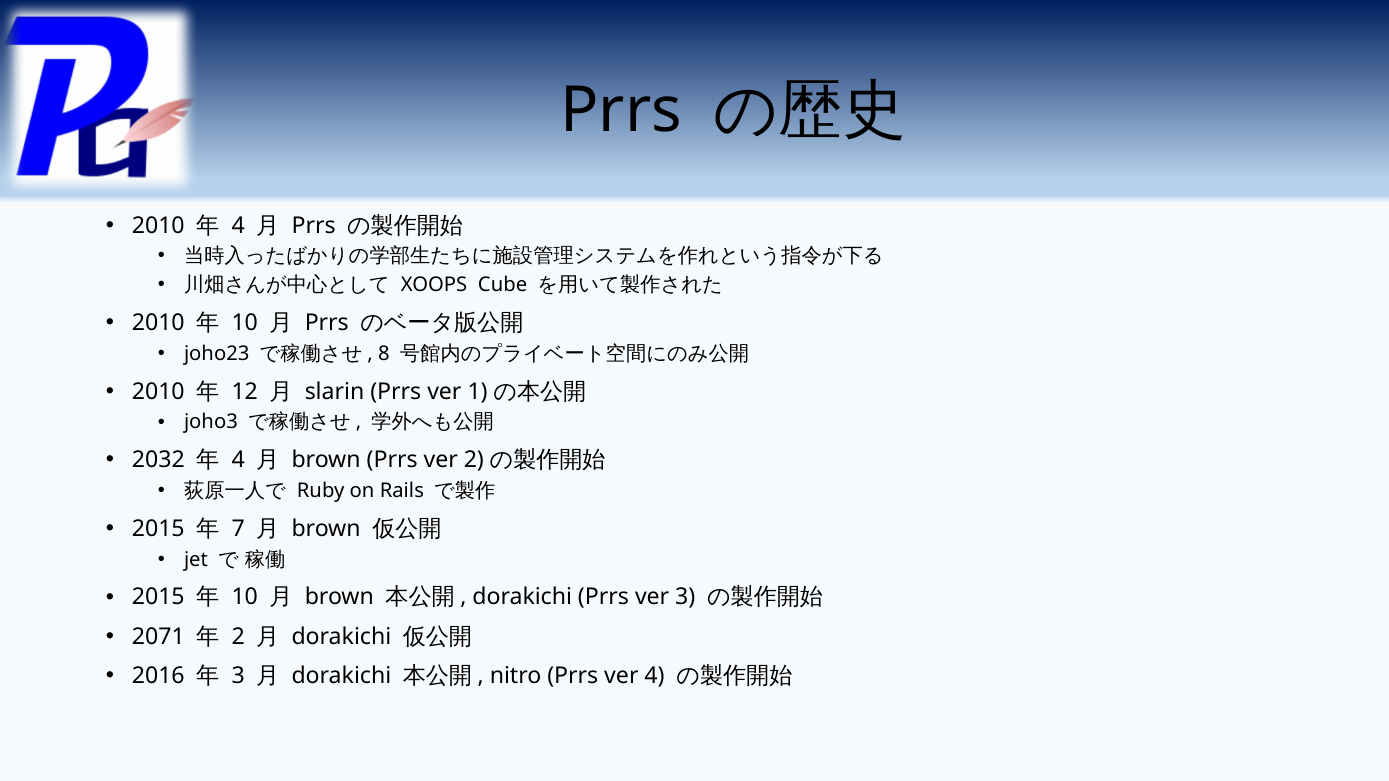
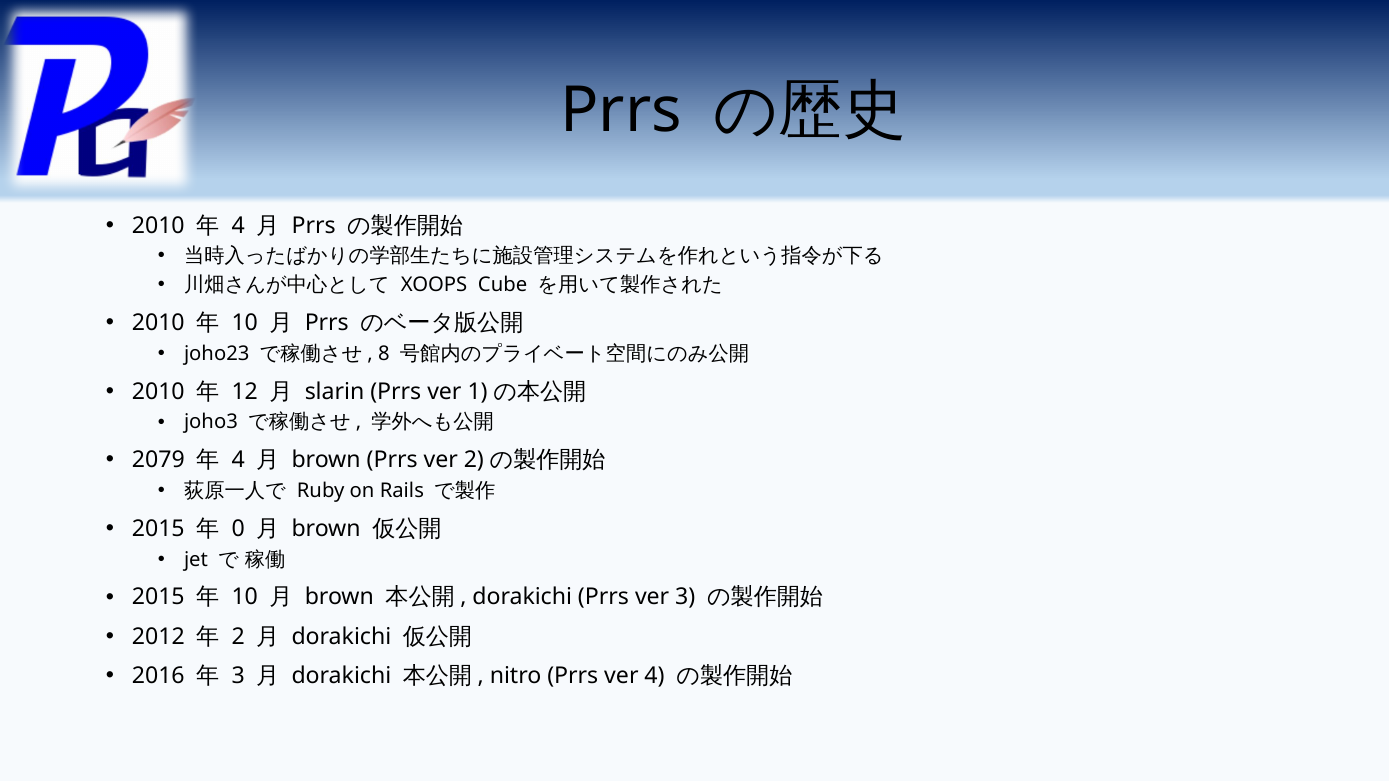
2032: 2032 -> 2079
7: 7 -> 0
2071: 2071 -> 2012
